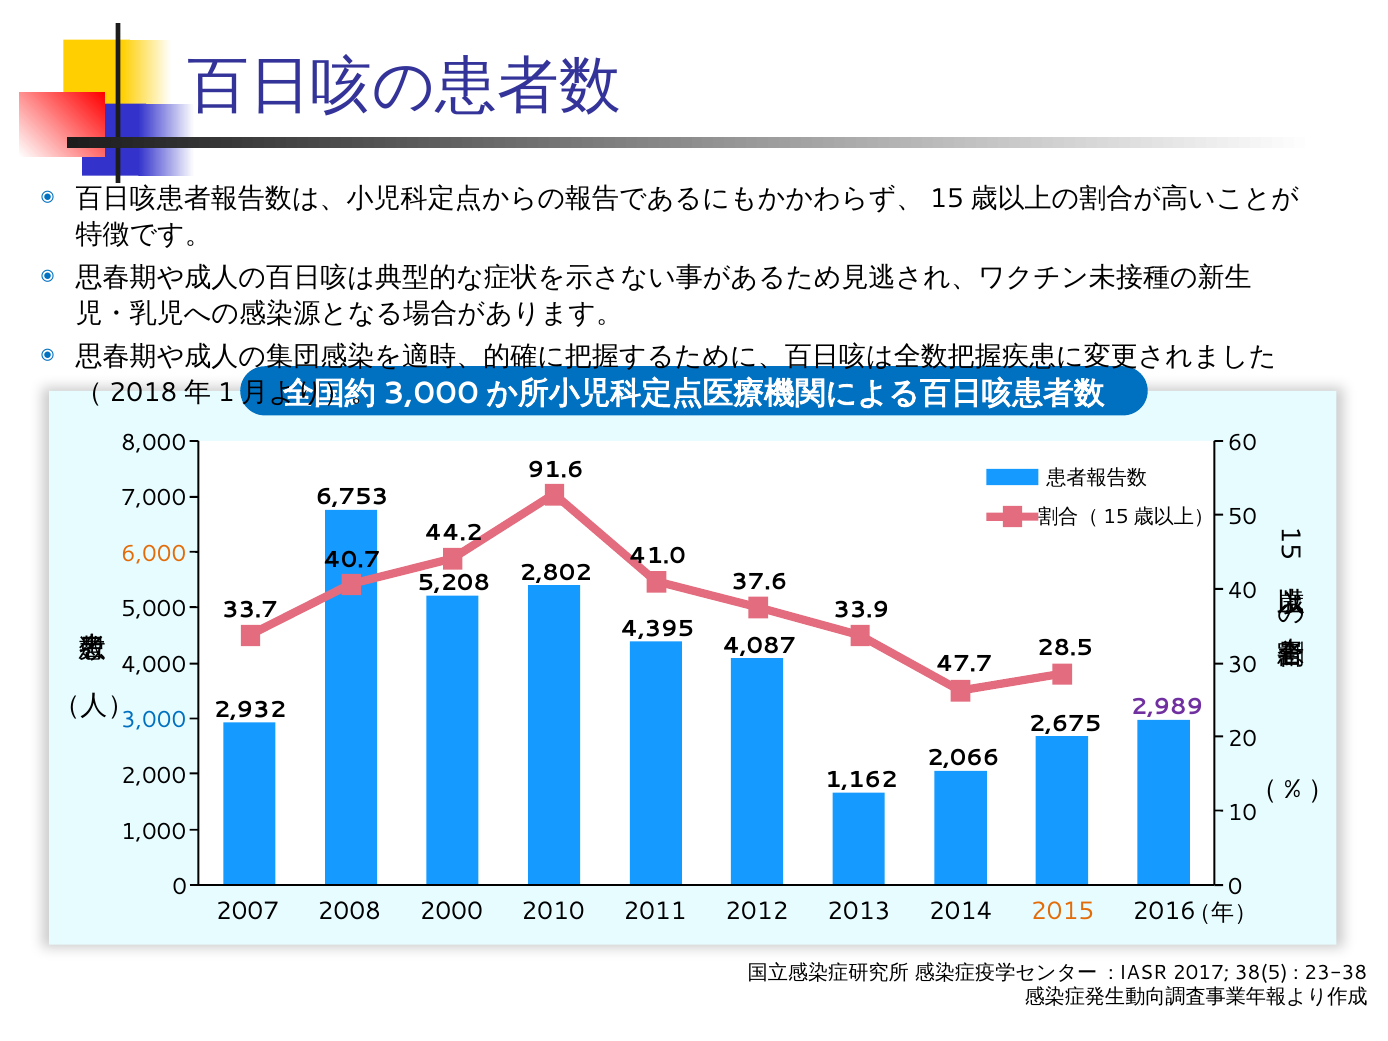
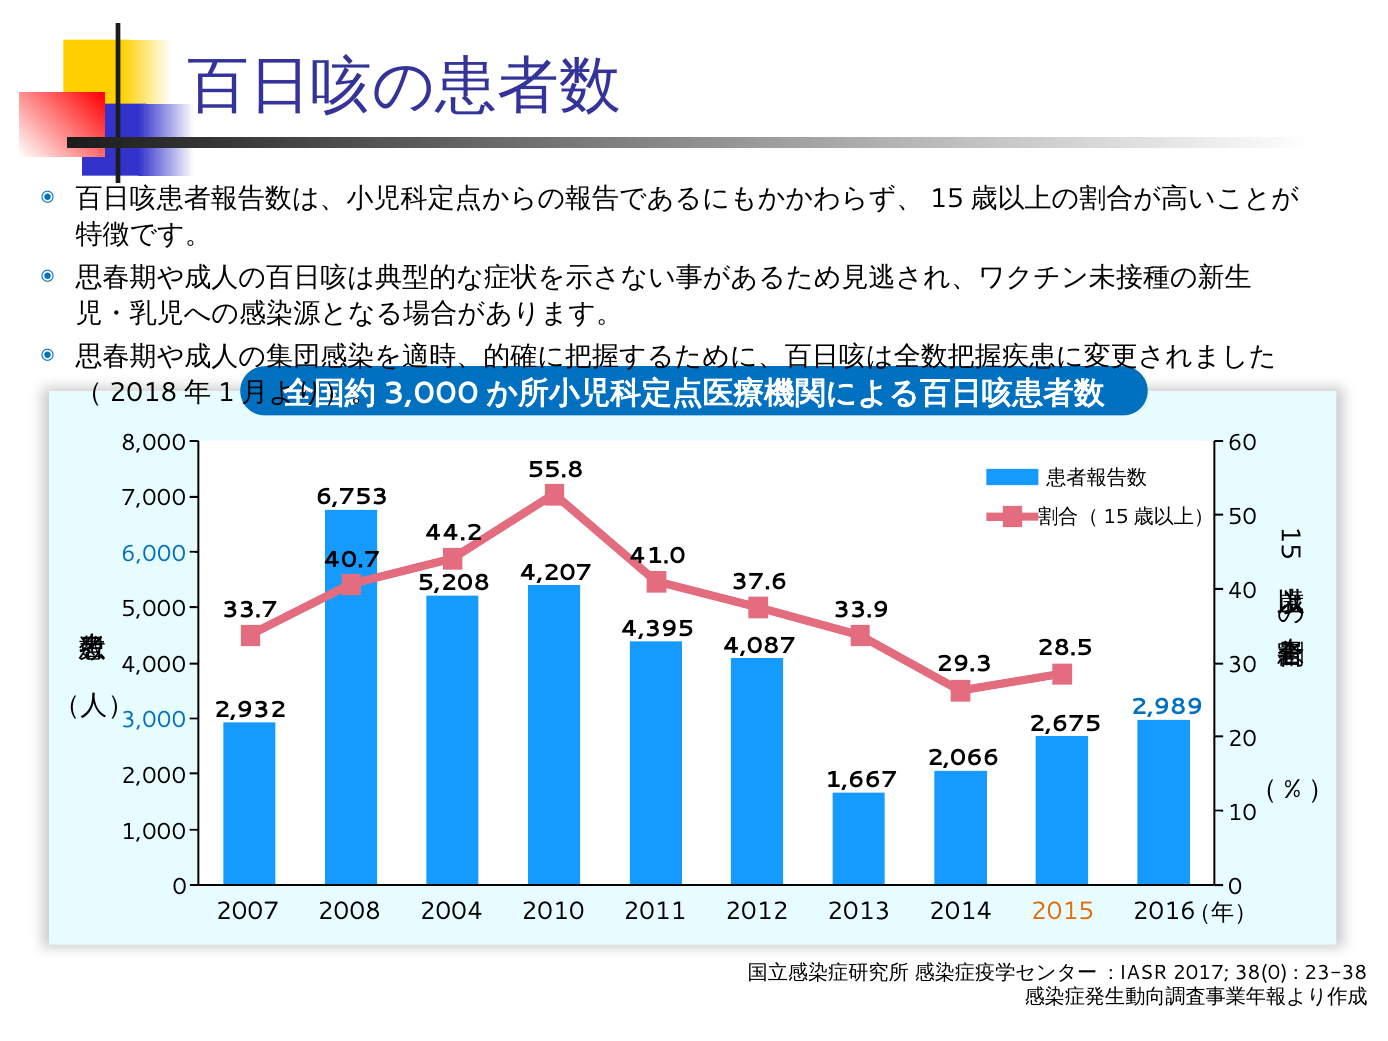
91.6: 91.6 -> 55.8
6,000 colour: orange -> blue
2,802: 2,802 -> 4,207
47.7: 47.7 -> 29.3
2,989 colour: purple -> blue
1,162: 1,162 -> 1,667
2000: 2000 -> 2004
38(5: 38(5 -> 38(0
